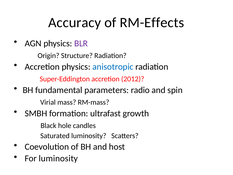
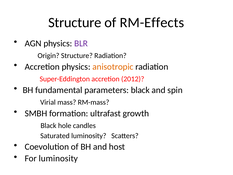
Accuracy at (75, 23): Accuracy -> Structure
anisotropic colour: blue -> orange
parameters radio: radio -> black
